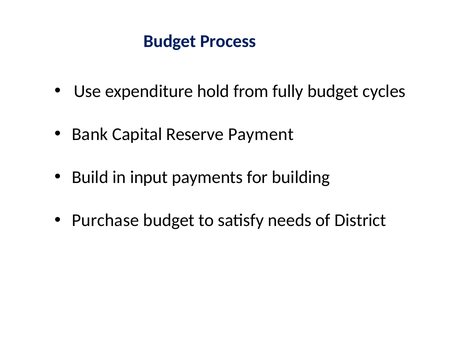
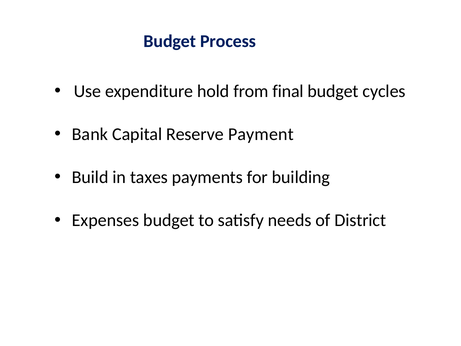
fully: fully -> final
input: input -> taxes
Purchase: Purchase -> Expenses
